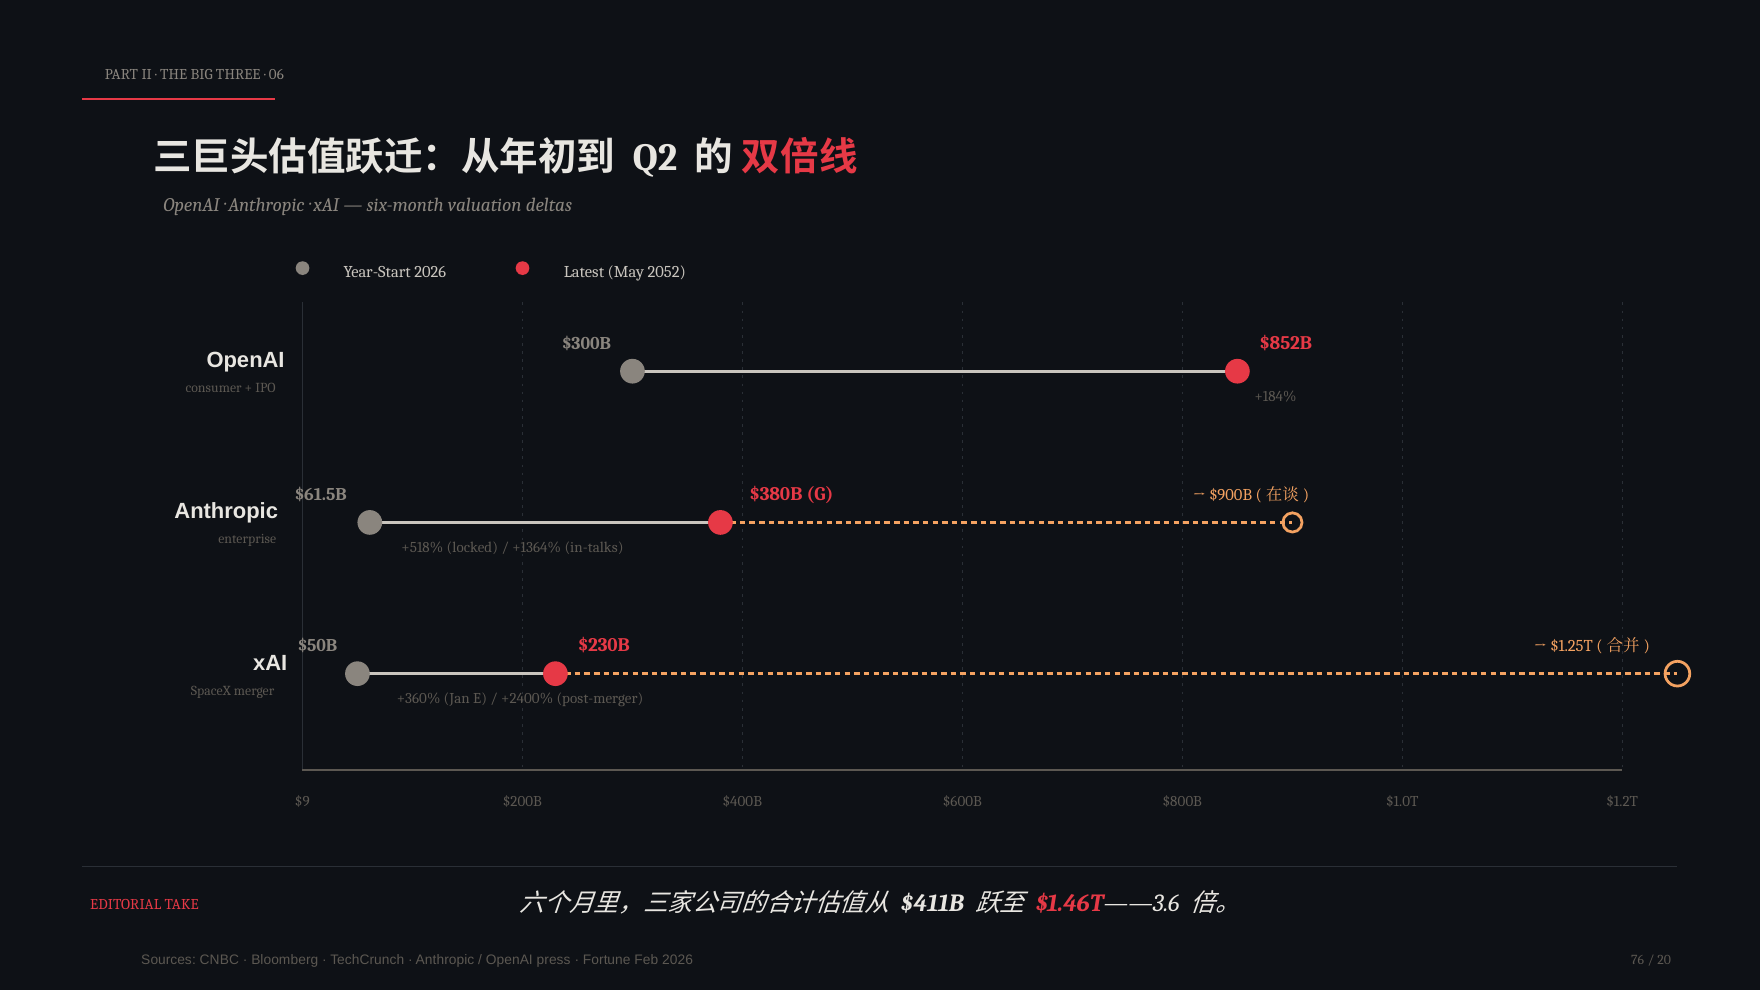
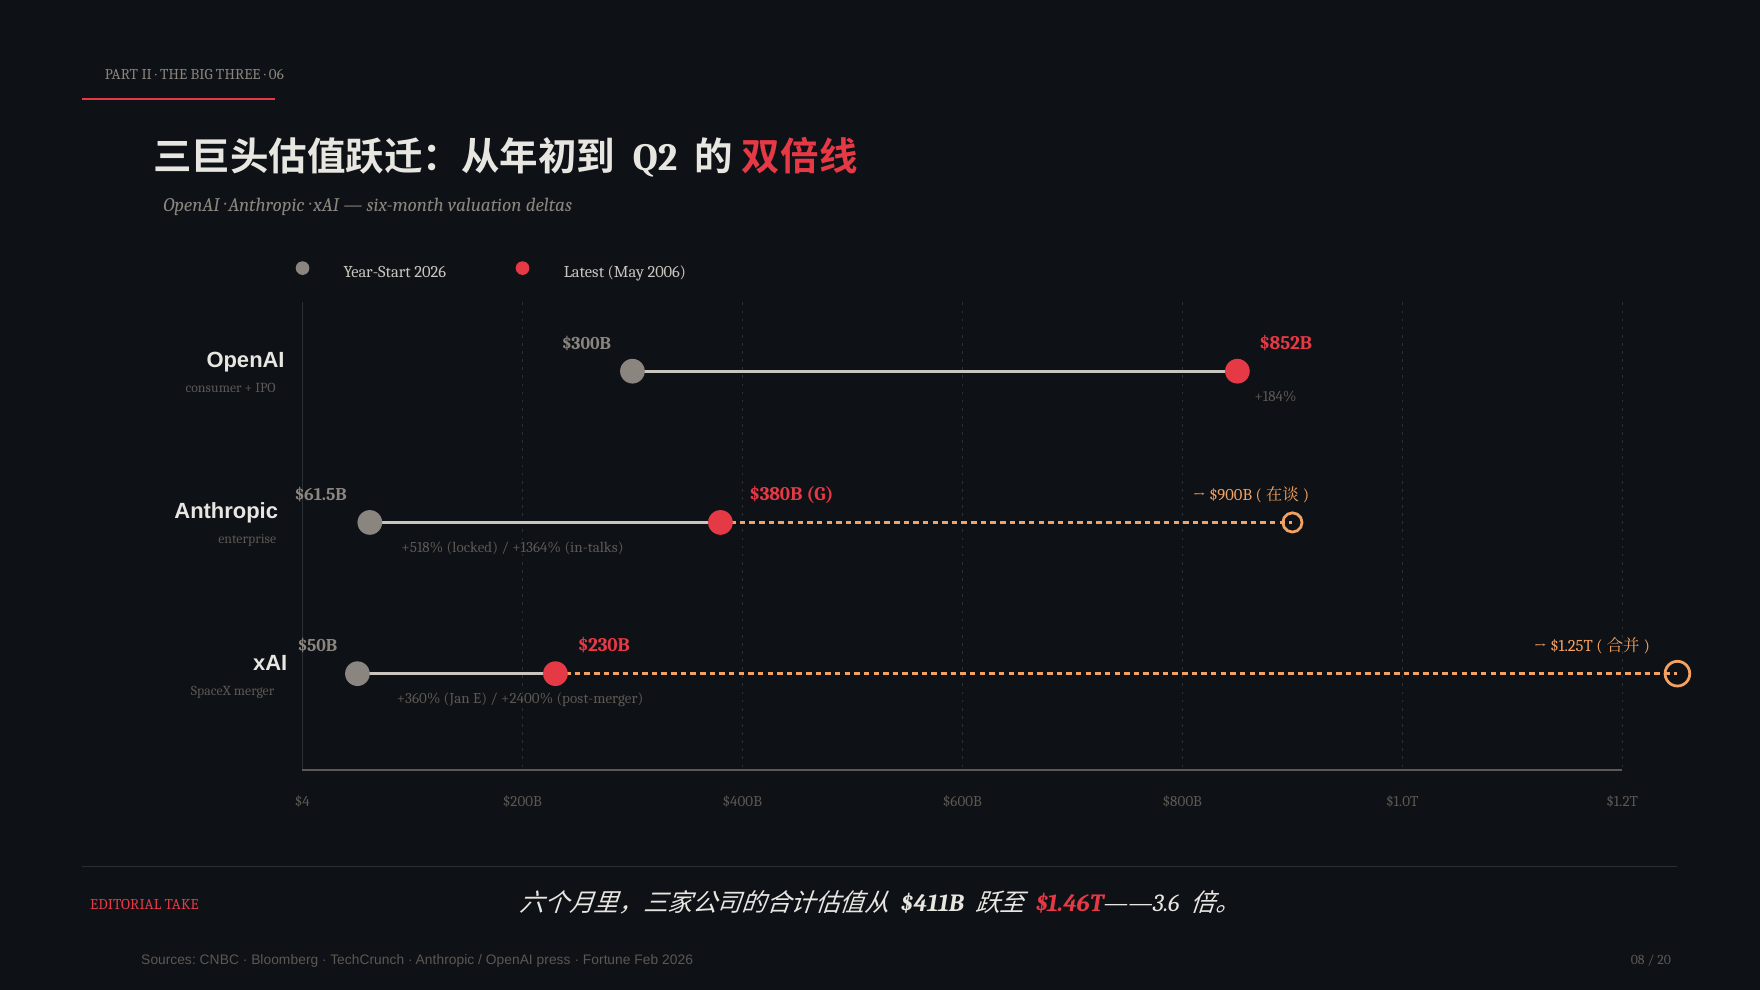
2052: 2052 -> 2006
$9: $9 -> $4
76: 76 -> 08
